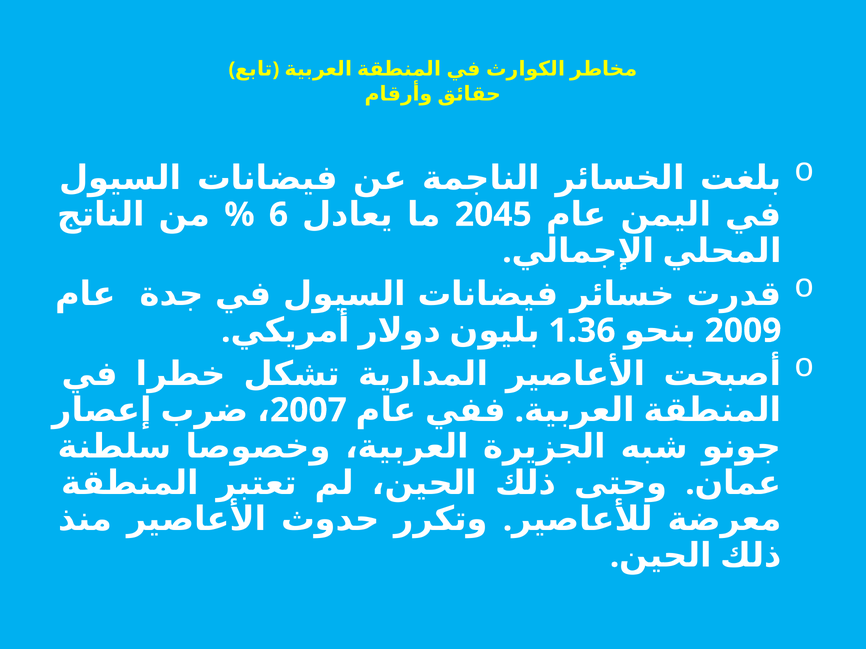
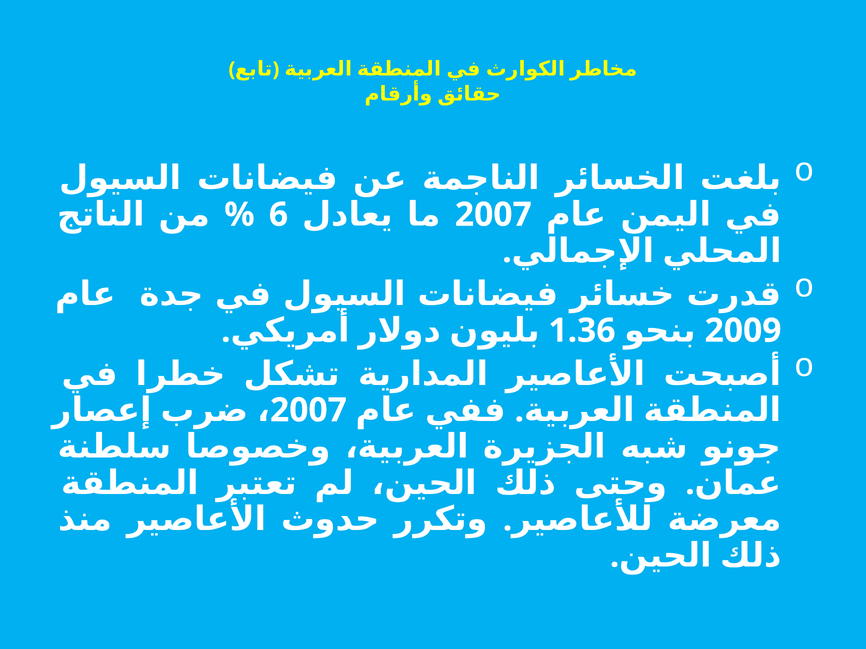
2045 at (493, 215): 2045 -> 2007
